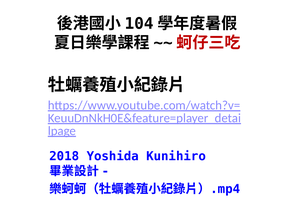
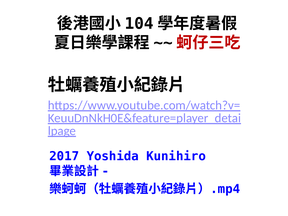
2018: 2018 -> 2017
